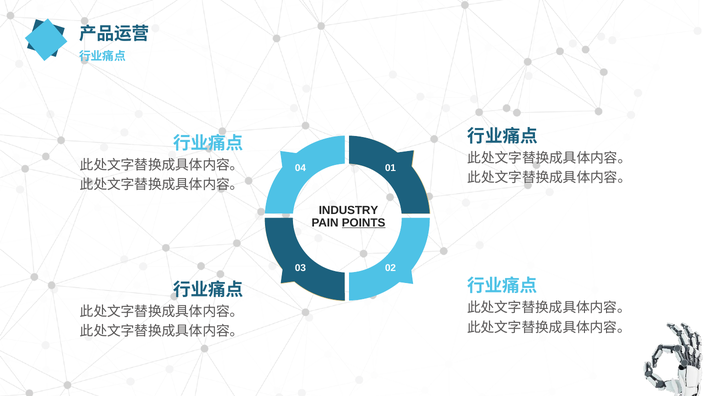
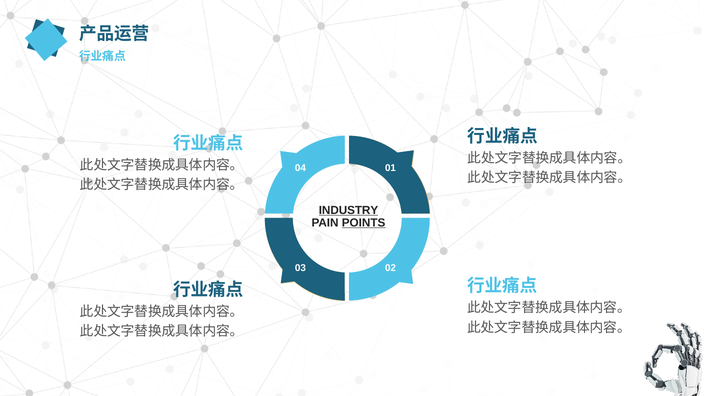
INDUSTRY underline: none -> present
